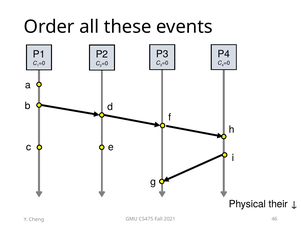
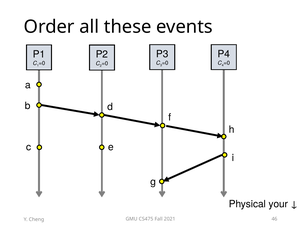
their: their -> your
